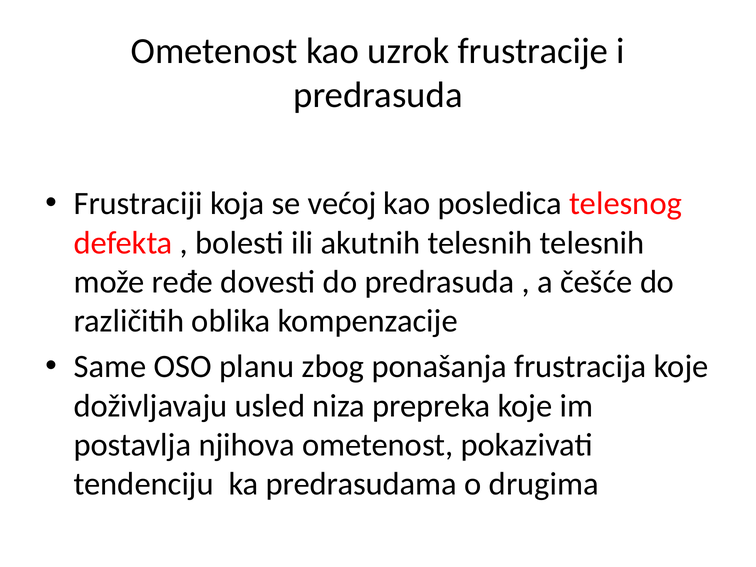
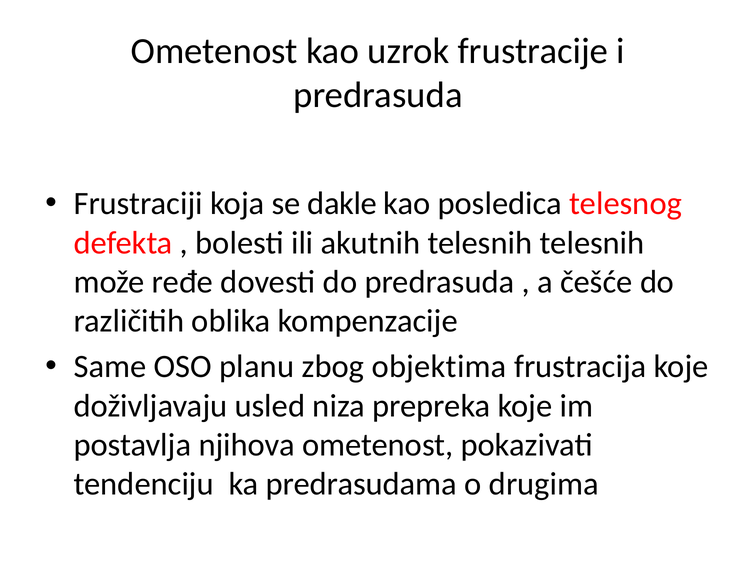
većoj: većoj -> dakle
ponašanja: ponašanja -> objektima
